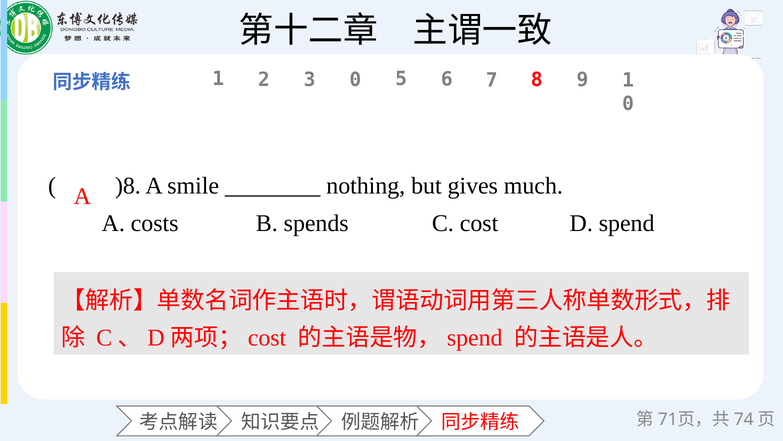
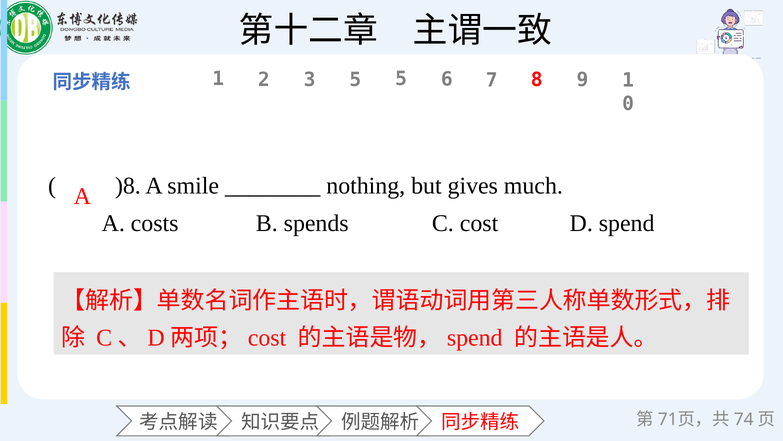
2 0: 0 -> 5
